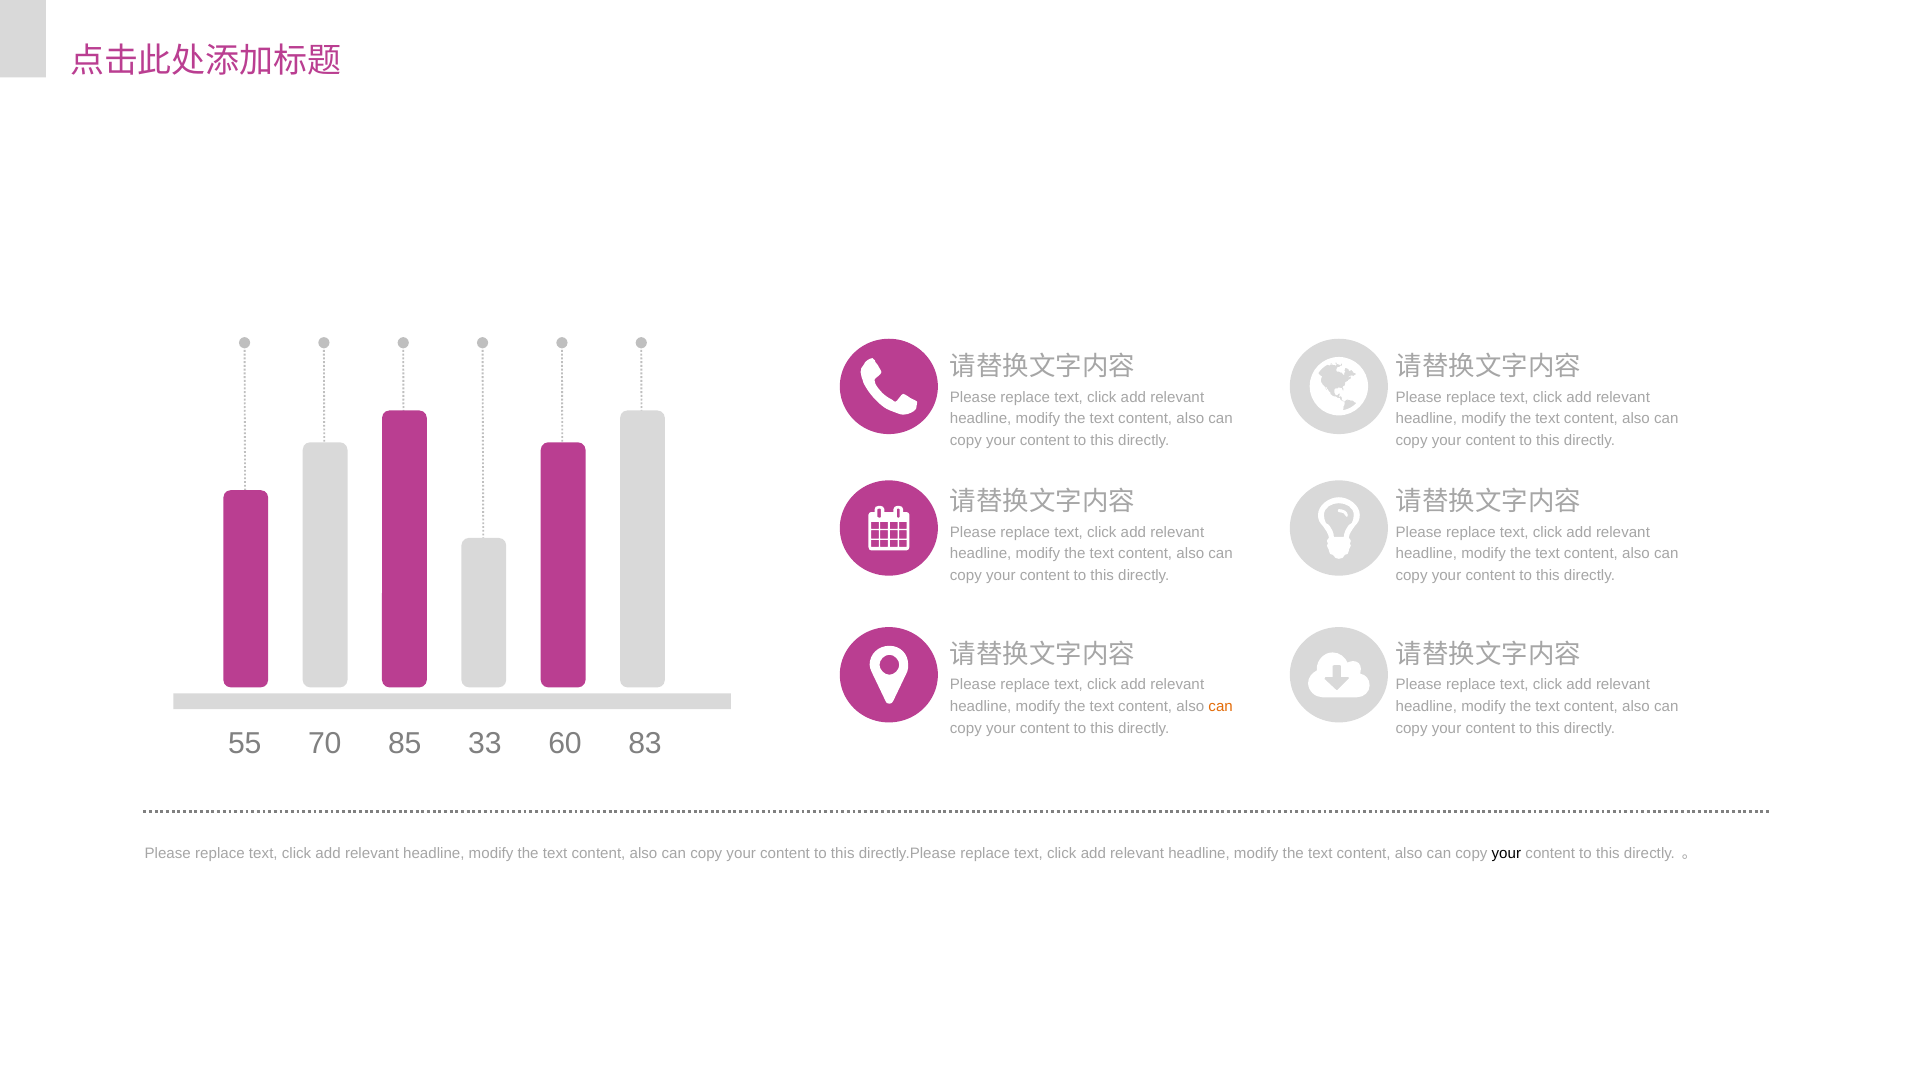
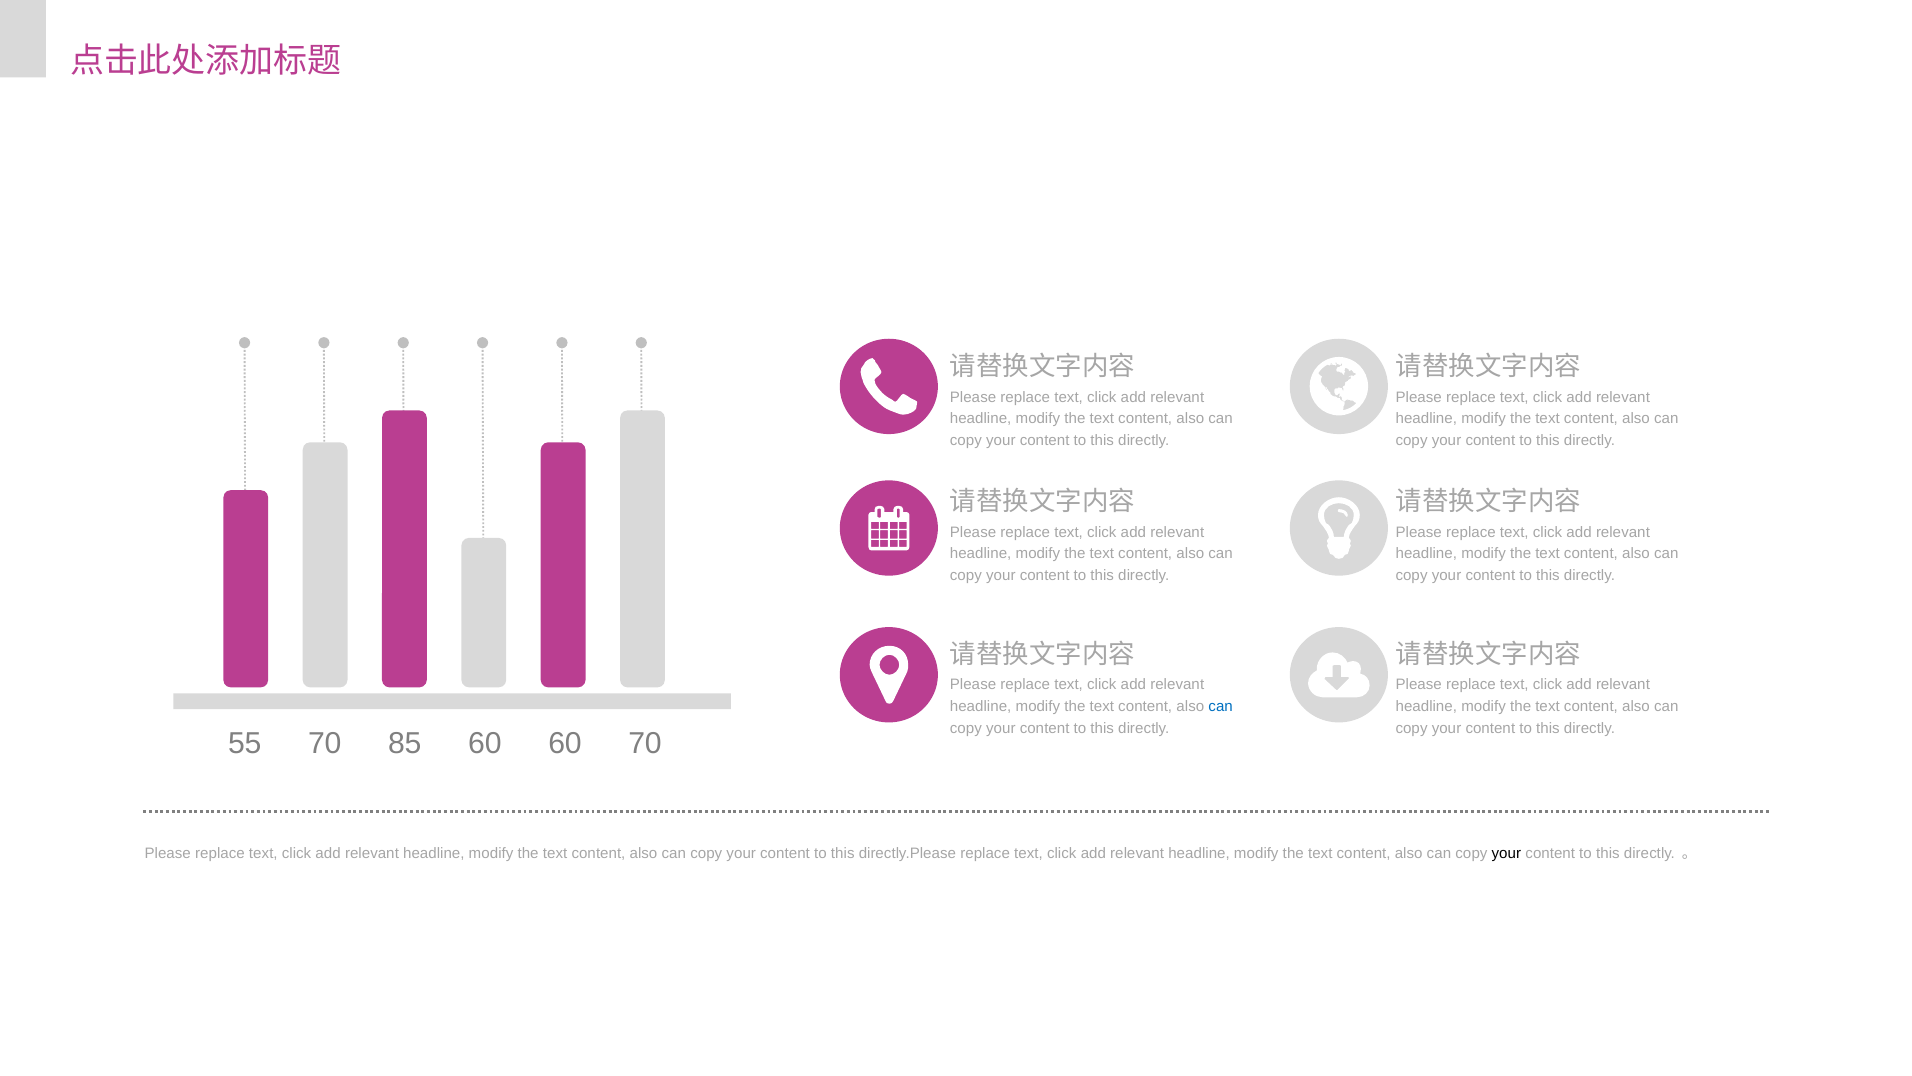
can at (1221, 706) colour: orange -> blue
85 33: 33 -> 60
60 83: 83 -> 70
